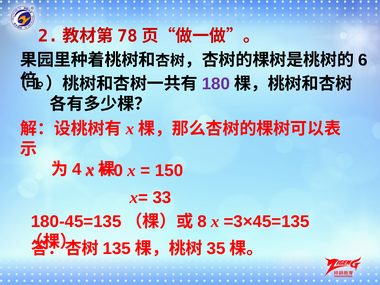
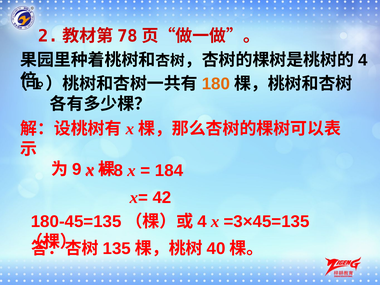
6 at (363, 60): 6 -> 4
180 colour: purple -> orange
4: 4 -> 9
0: 0 -> 8
150: 150 -> 184
33: 33 -> 42
8 at (202, 222): 8 -> 4
35: 35 -> 40
